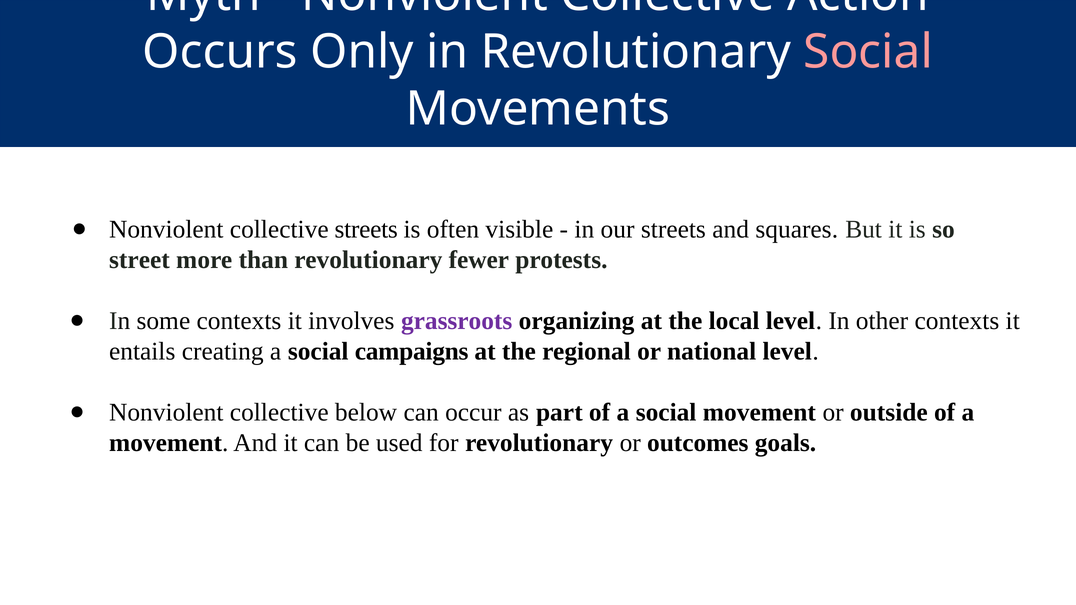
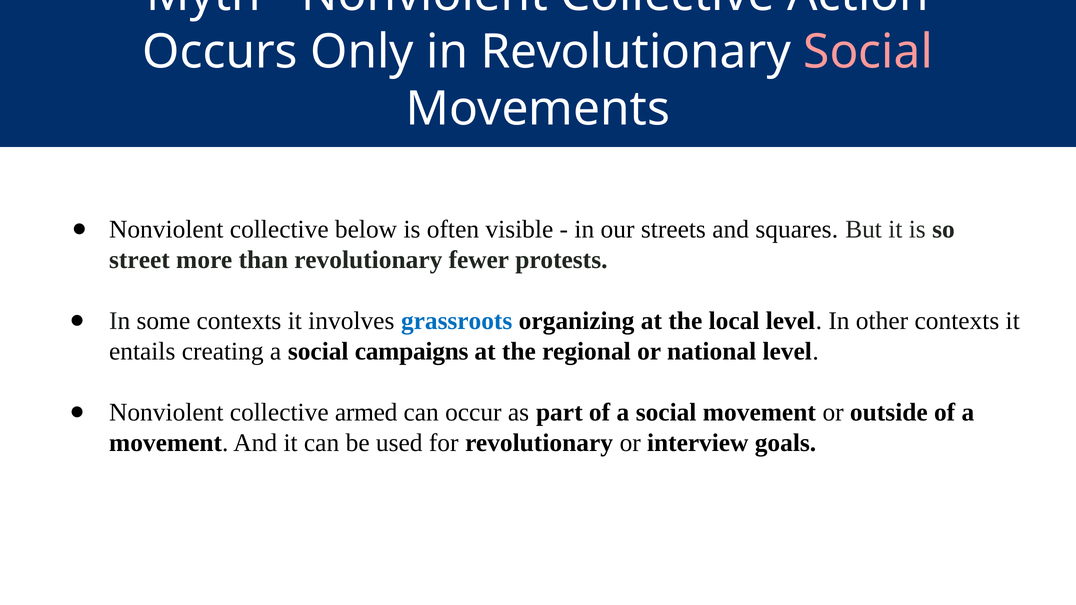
collective streets: streets -> below
grassroots colour: purple -> blue
below: below -> armed
outcomes: outcomes -> interview
